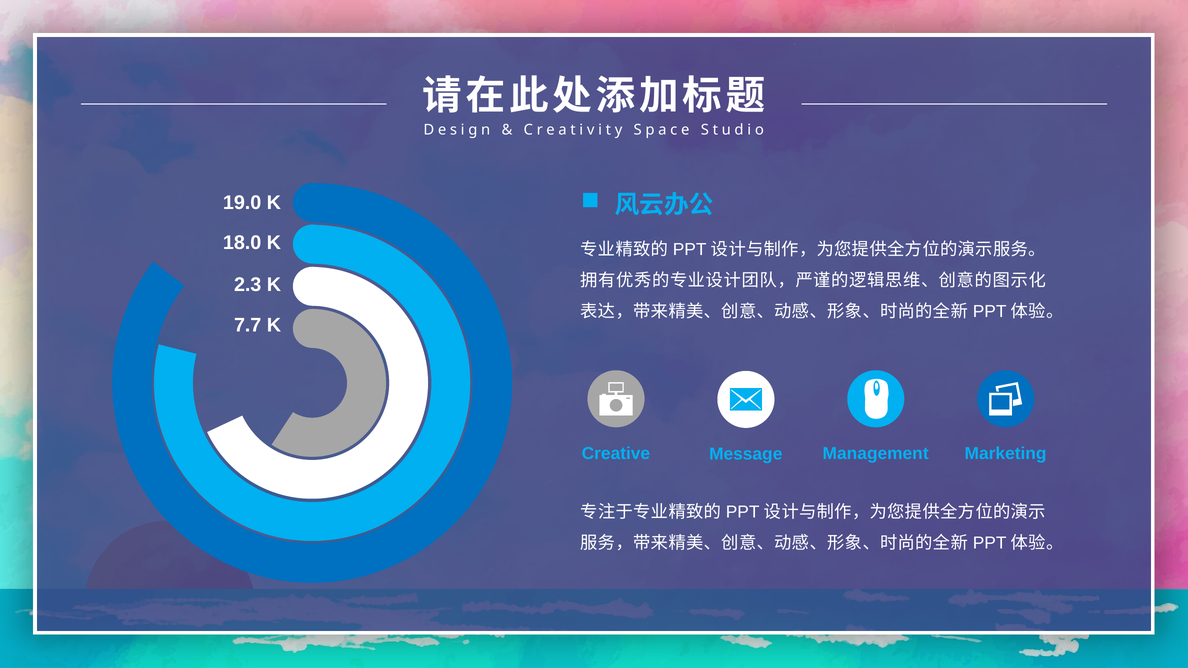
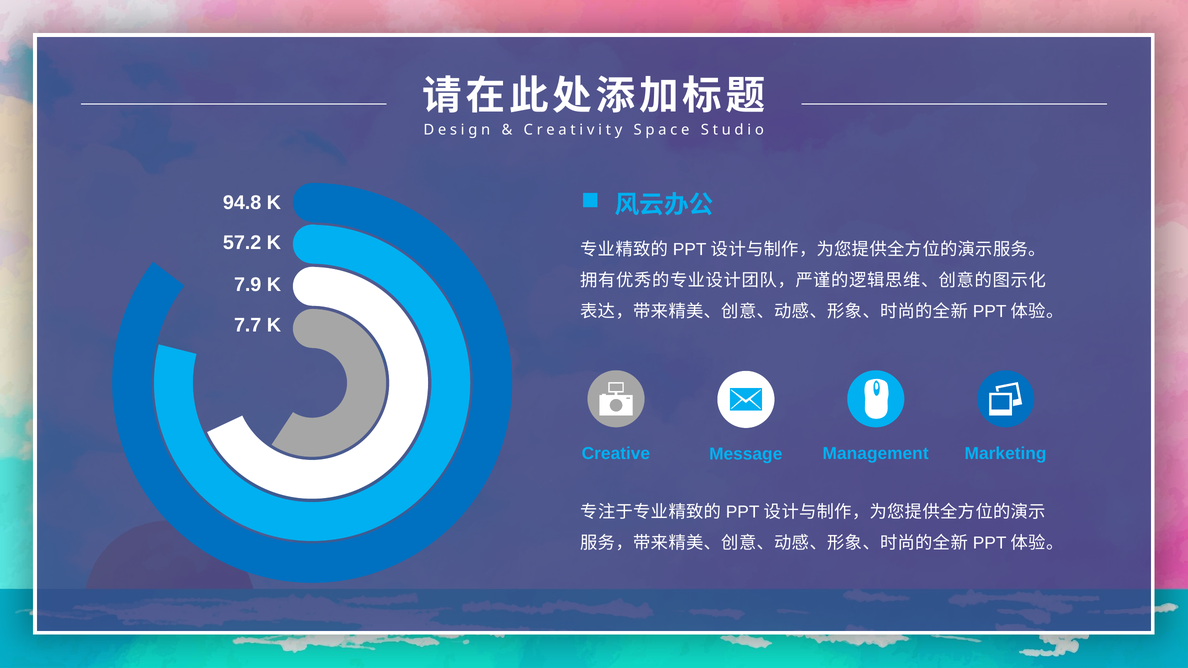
19.0: 19.0 -> 94.8
18.0: 18.0 -> 57.2
2.3: 2.3 -> 7.9
